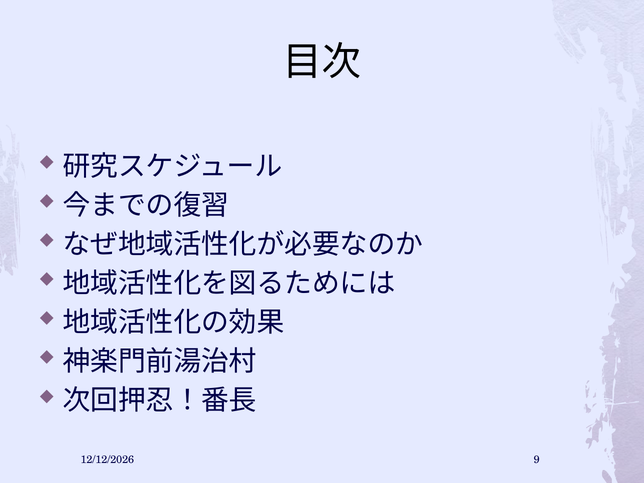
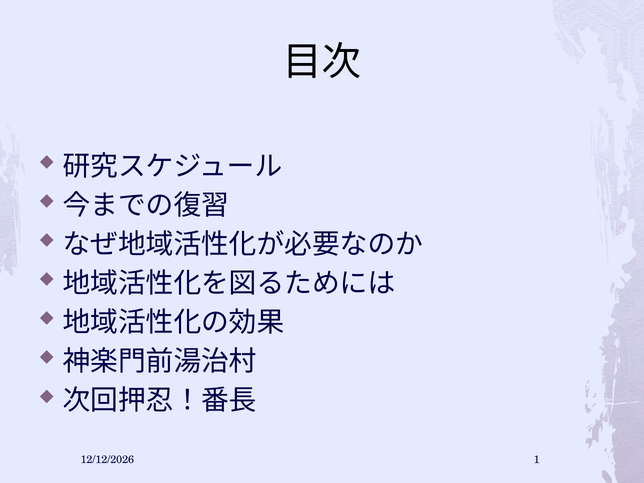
9: 9 -> 1
